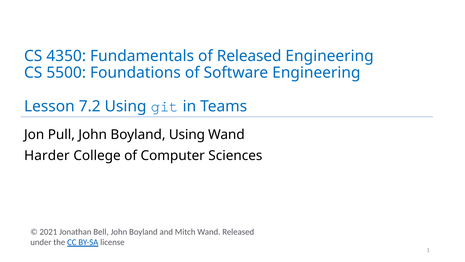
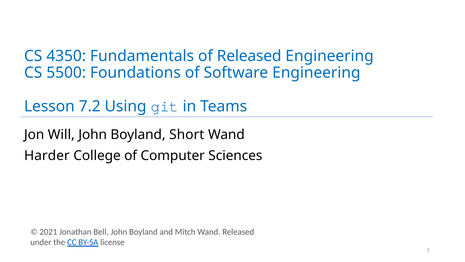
Pull: Pull -> Will
Boyland Using: Using -> Short
